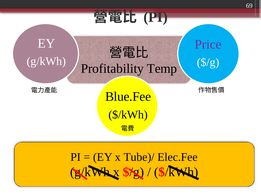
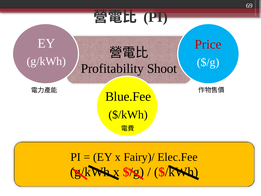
Price colour: purple -> red
Temp: Temp -> Shoot
Tube)/: Tube)/ -> Fairy)/
